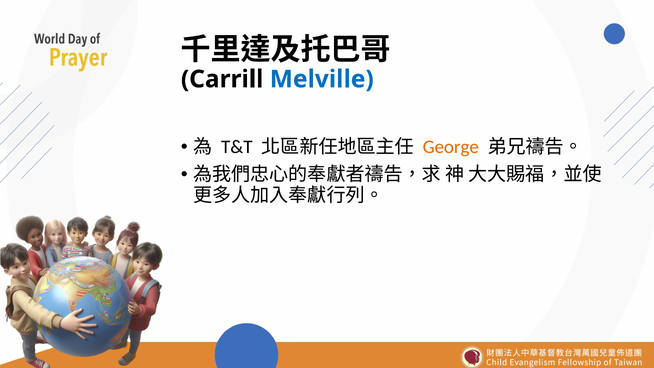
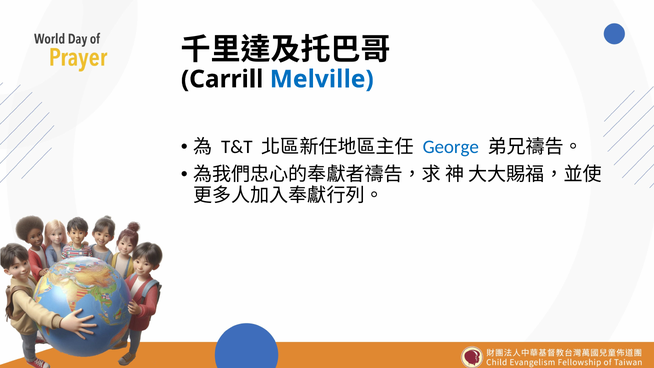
George colour: orange -> blue
